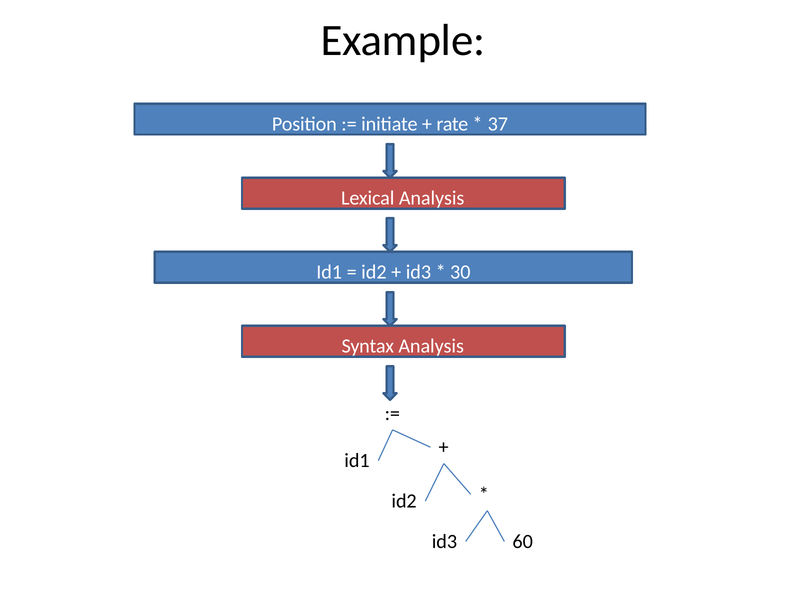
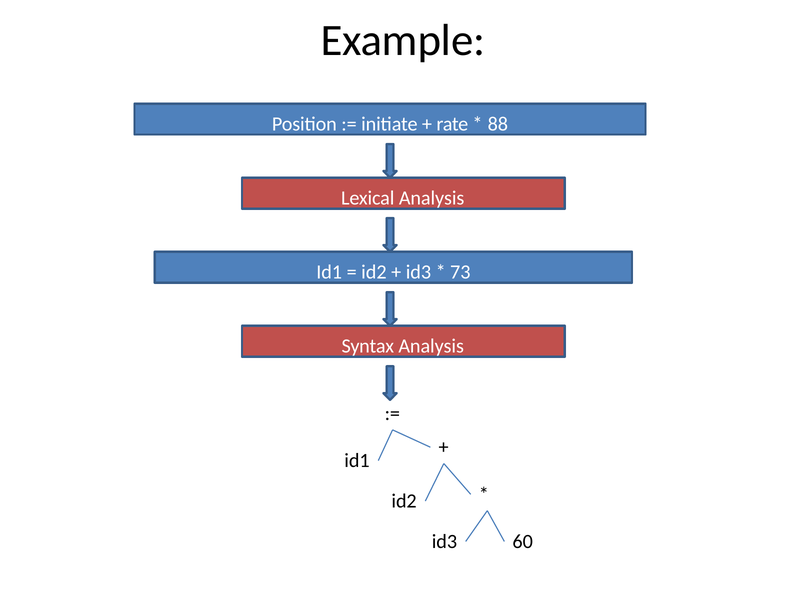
37: 37 -> 88
30: 30 -> 73
